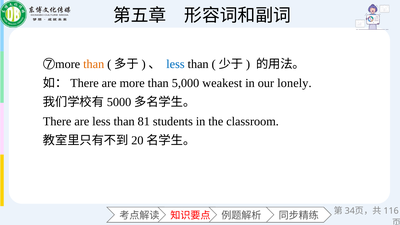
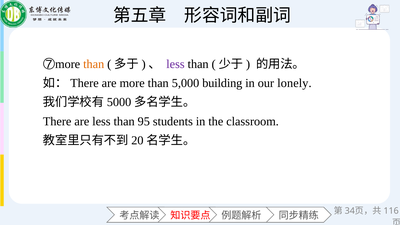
less at (175, 64) colour: blue -> purple
weakest: weakest -> building
81: 81 -> 95
